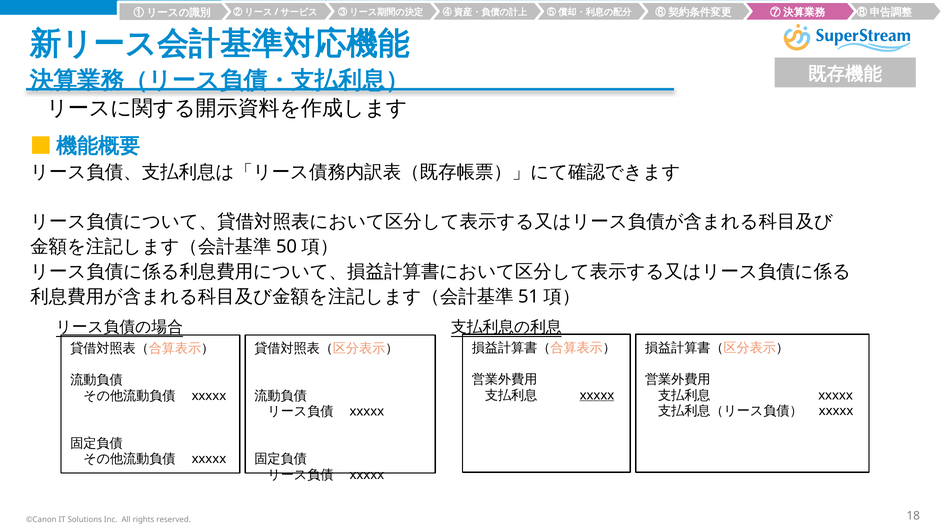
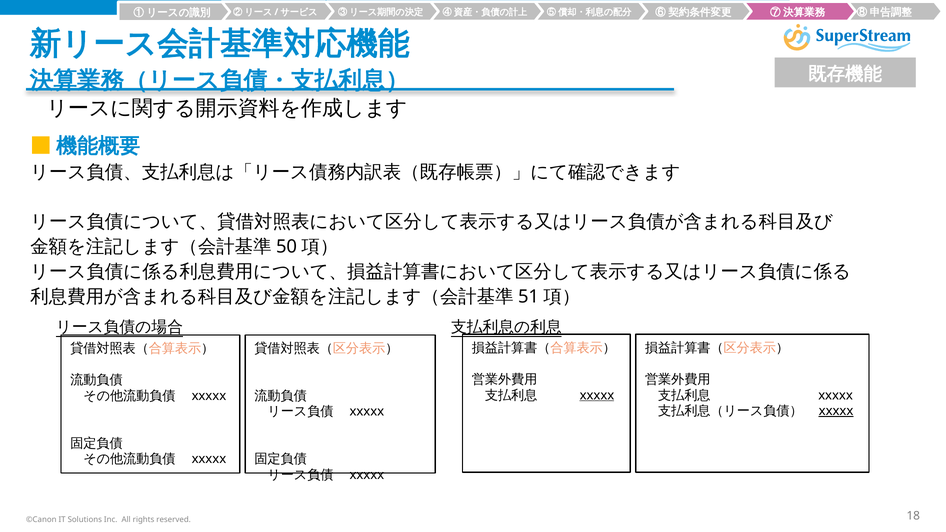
xxxxx at (836, 411) underline: none -> present
